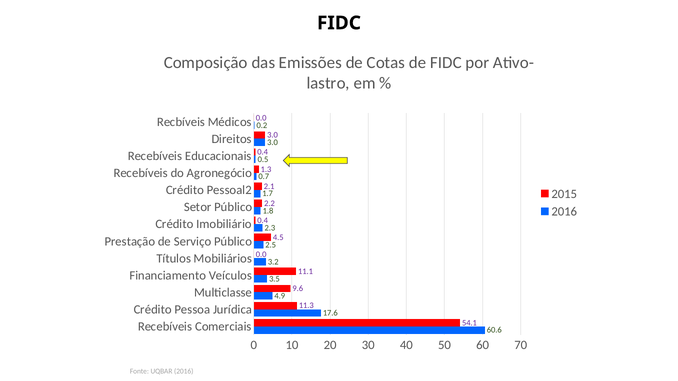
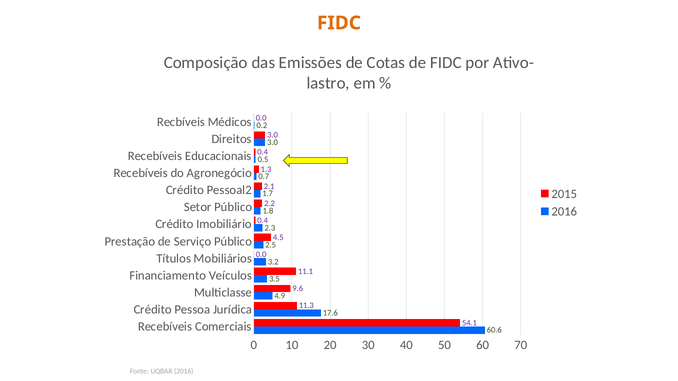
FIDC at (339, 23) colour: black -> orange
